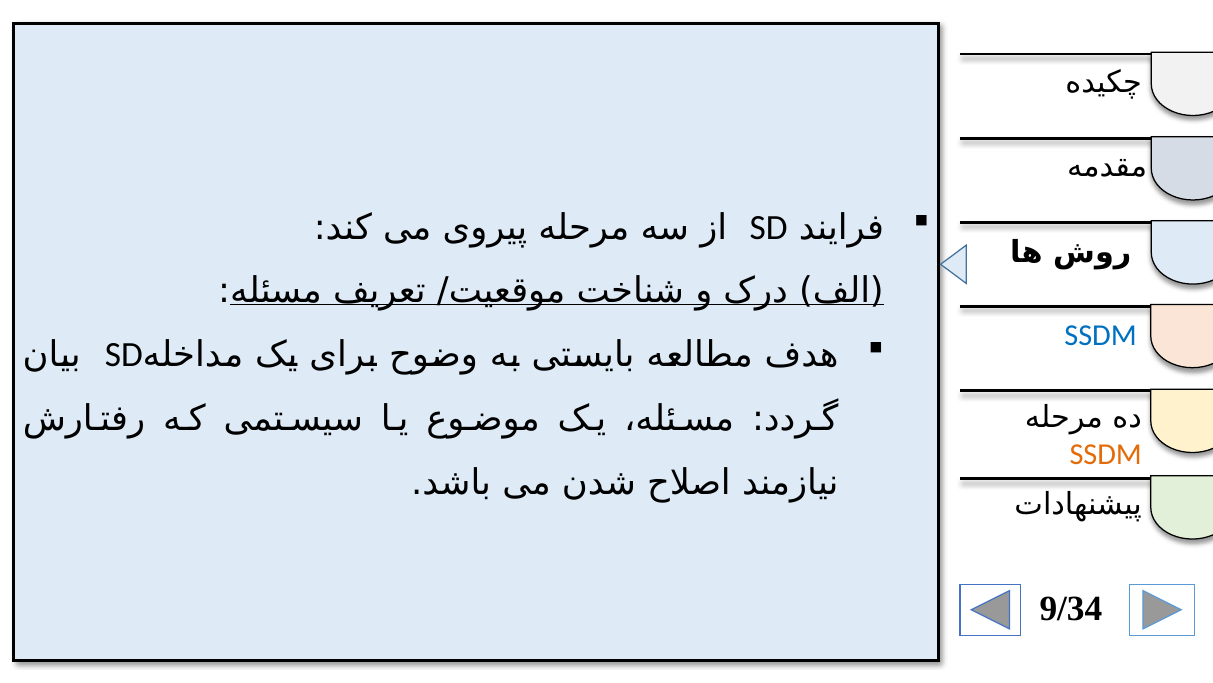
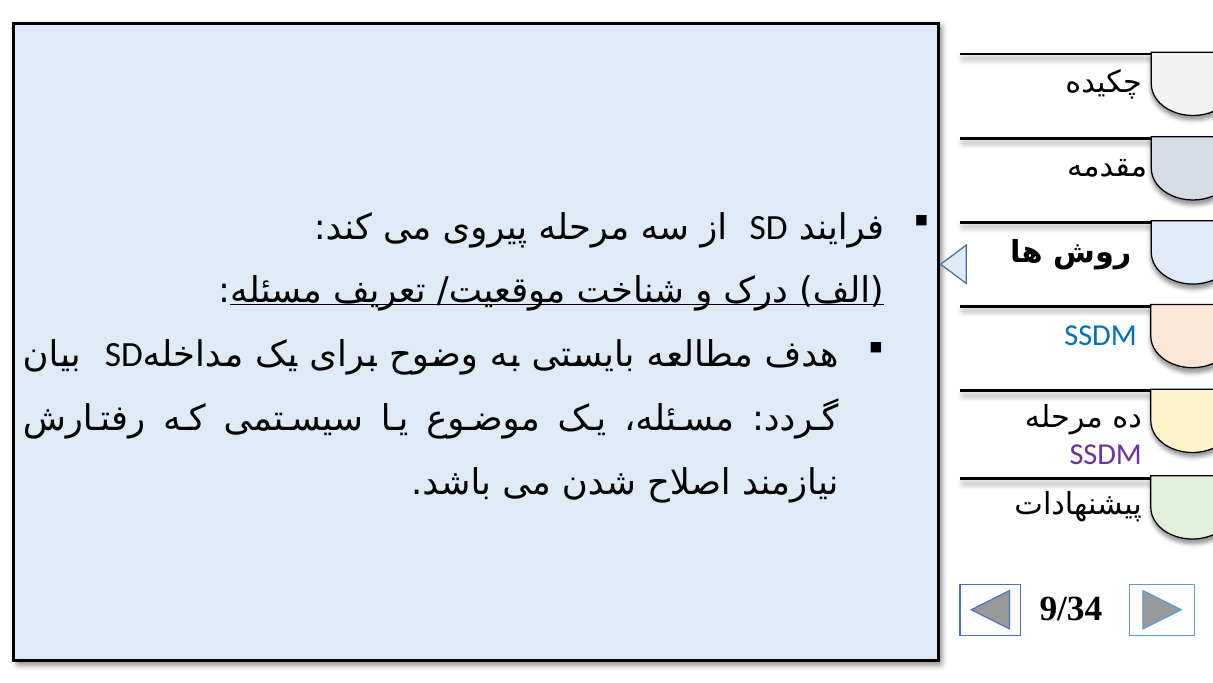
SSDM at (1106, 454) colour: orange -> purple
